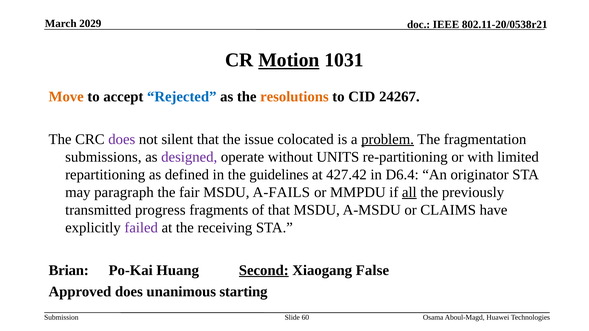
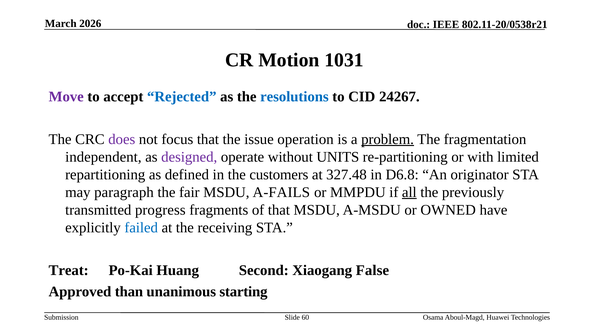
2029: 2029 -> 2026
Motion underline: present -> none
Move colour: orange -> purple
resolutions colour: orange -> blue
silent: silent -> focus
colocated: colocated -> operation
submissions: submissions -> independent
guidelines: guidelines -> customers
427.42: 427.42 -> 327.48
D6.4: D6.4 -> D6.8
CLAIMS: CLAIMS -> OWNED
failed colour: purple -> blue
Brian: Brian -> Treat
Second underline: present -> none
Approved does: does -> than
